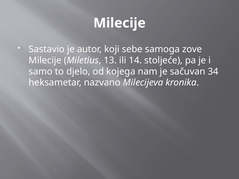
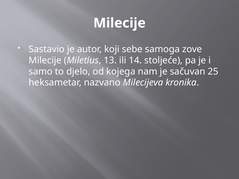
34: 34 -> 25
